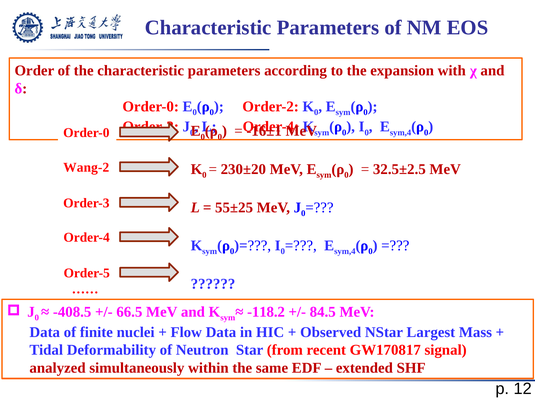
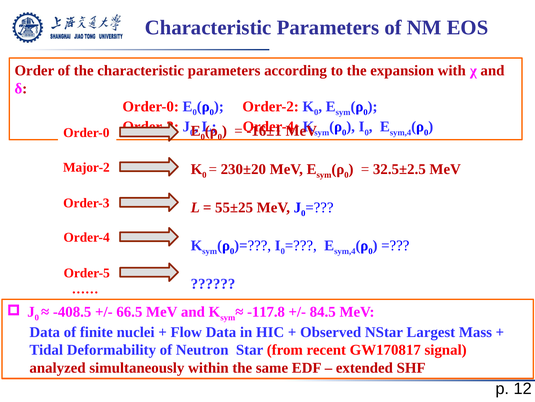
Wang-2: Wang-2 -> Major-2
-118.2: -118.2 -> -117.8
